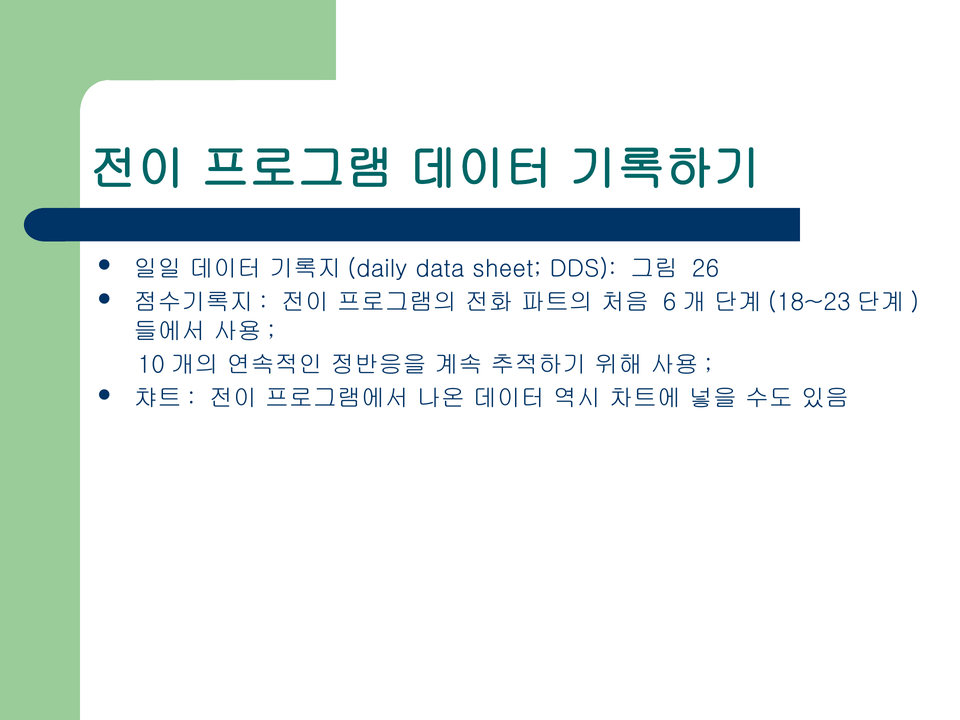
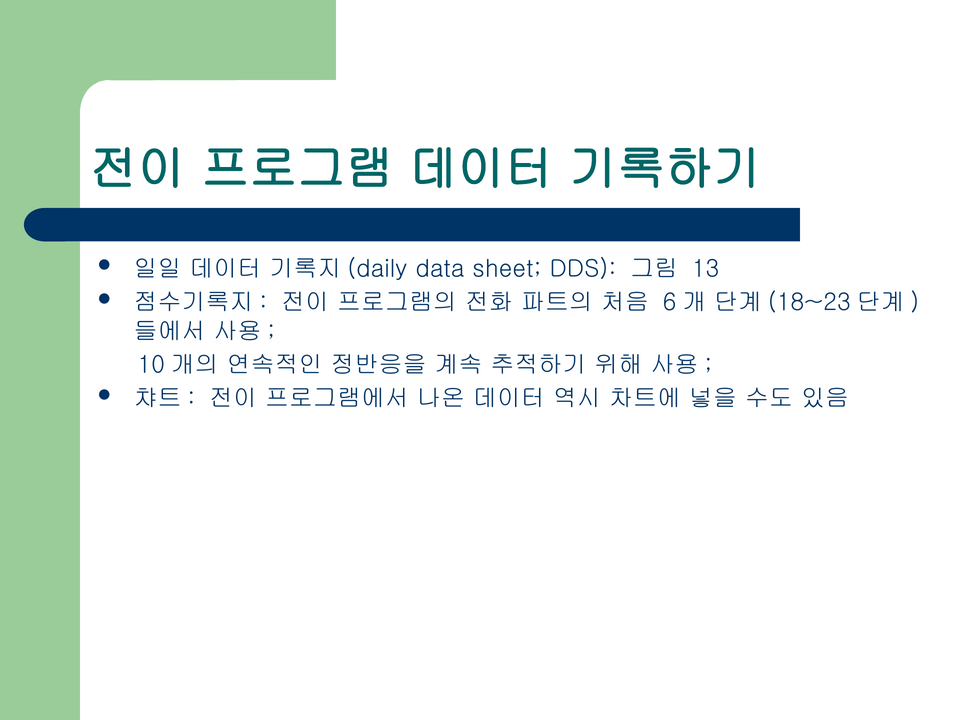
26: 26 -> 13
